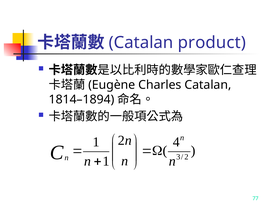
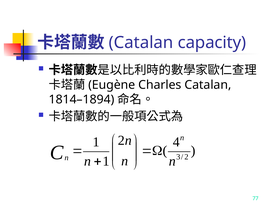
product: product -> capacity
